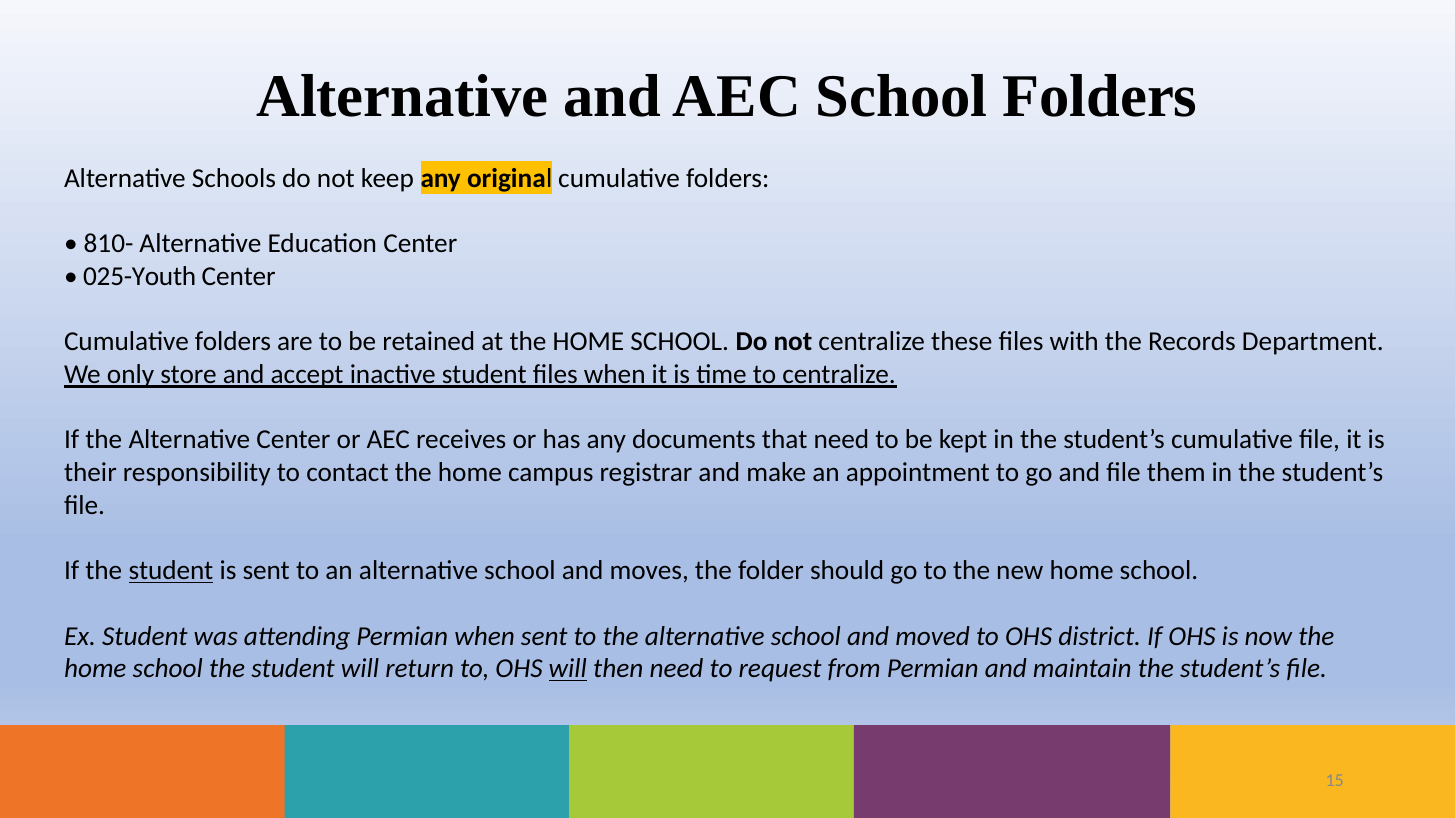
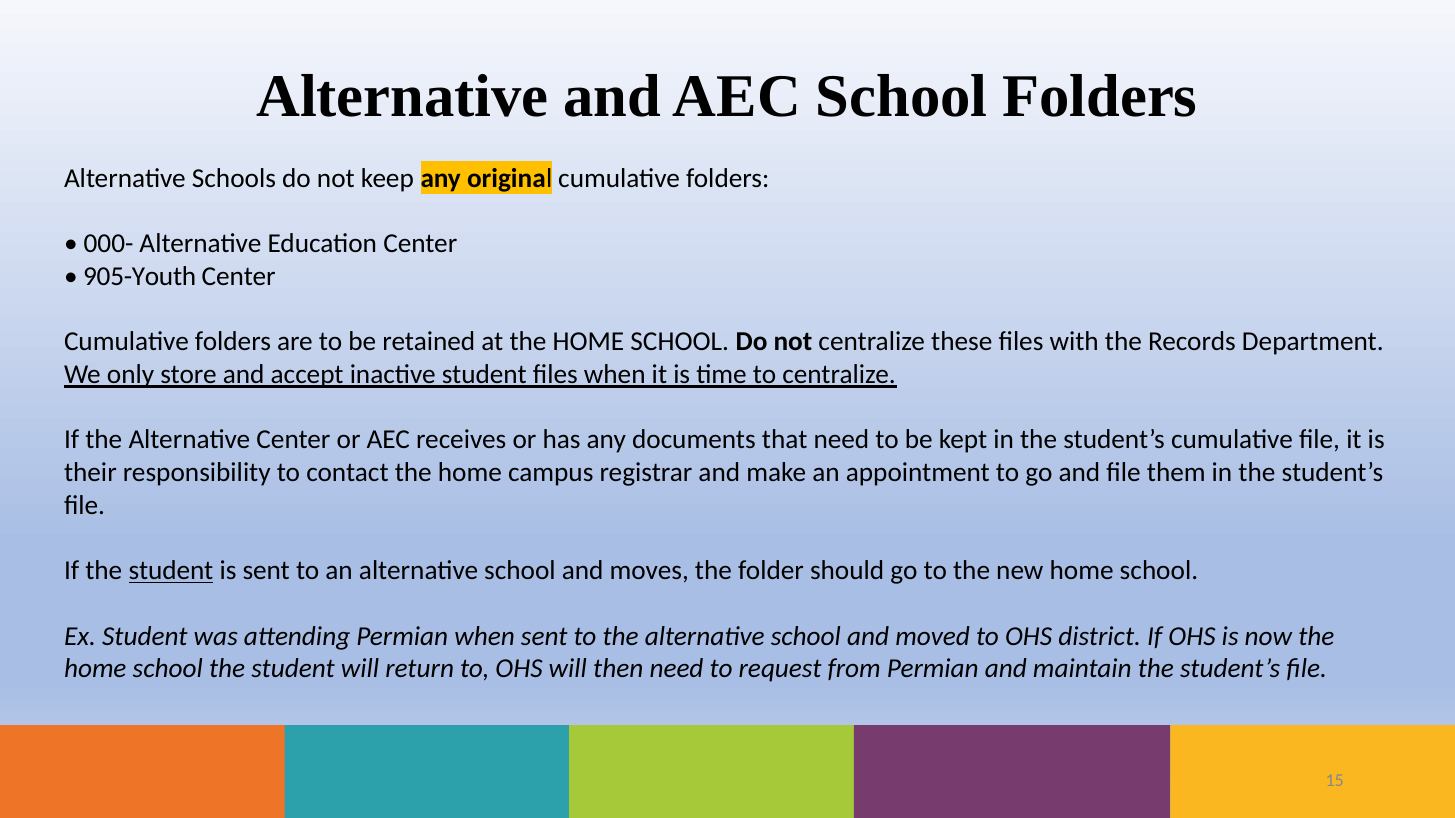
810-: 810- -> 000-
025-Youth: 025-Youth -> 905-Youth
will at (568, 669) underline: present -> none
